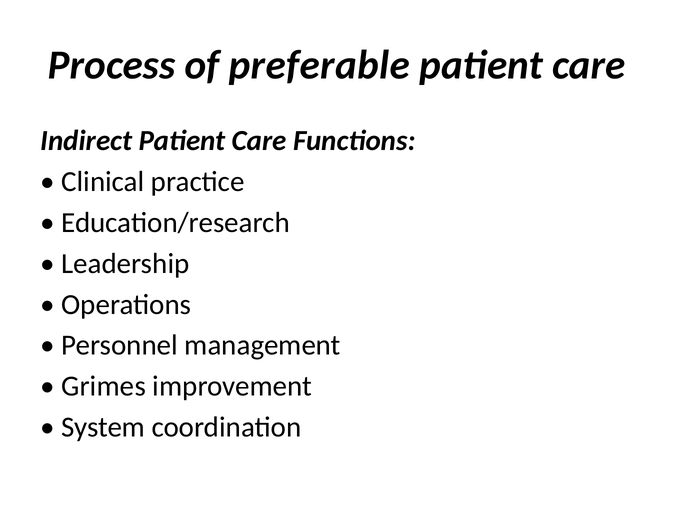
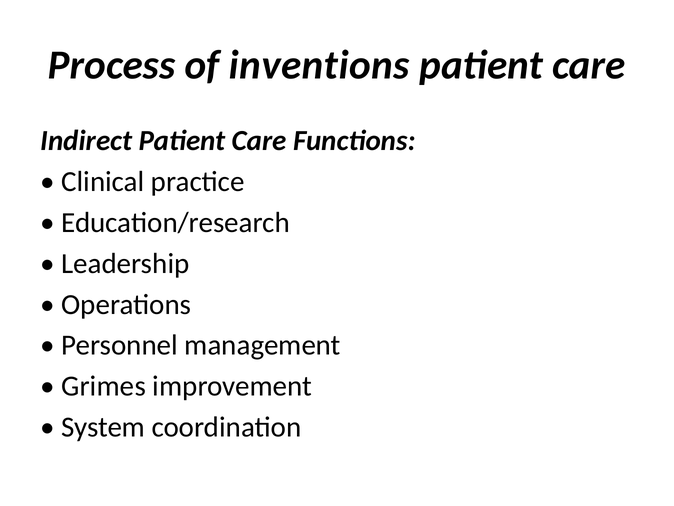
preferable: preferable -> inventions
